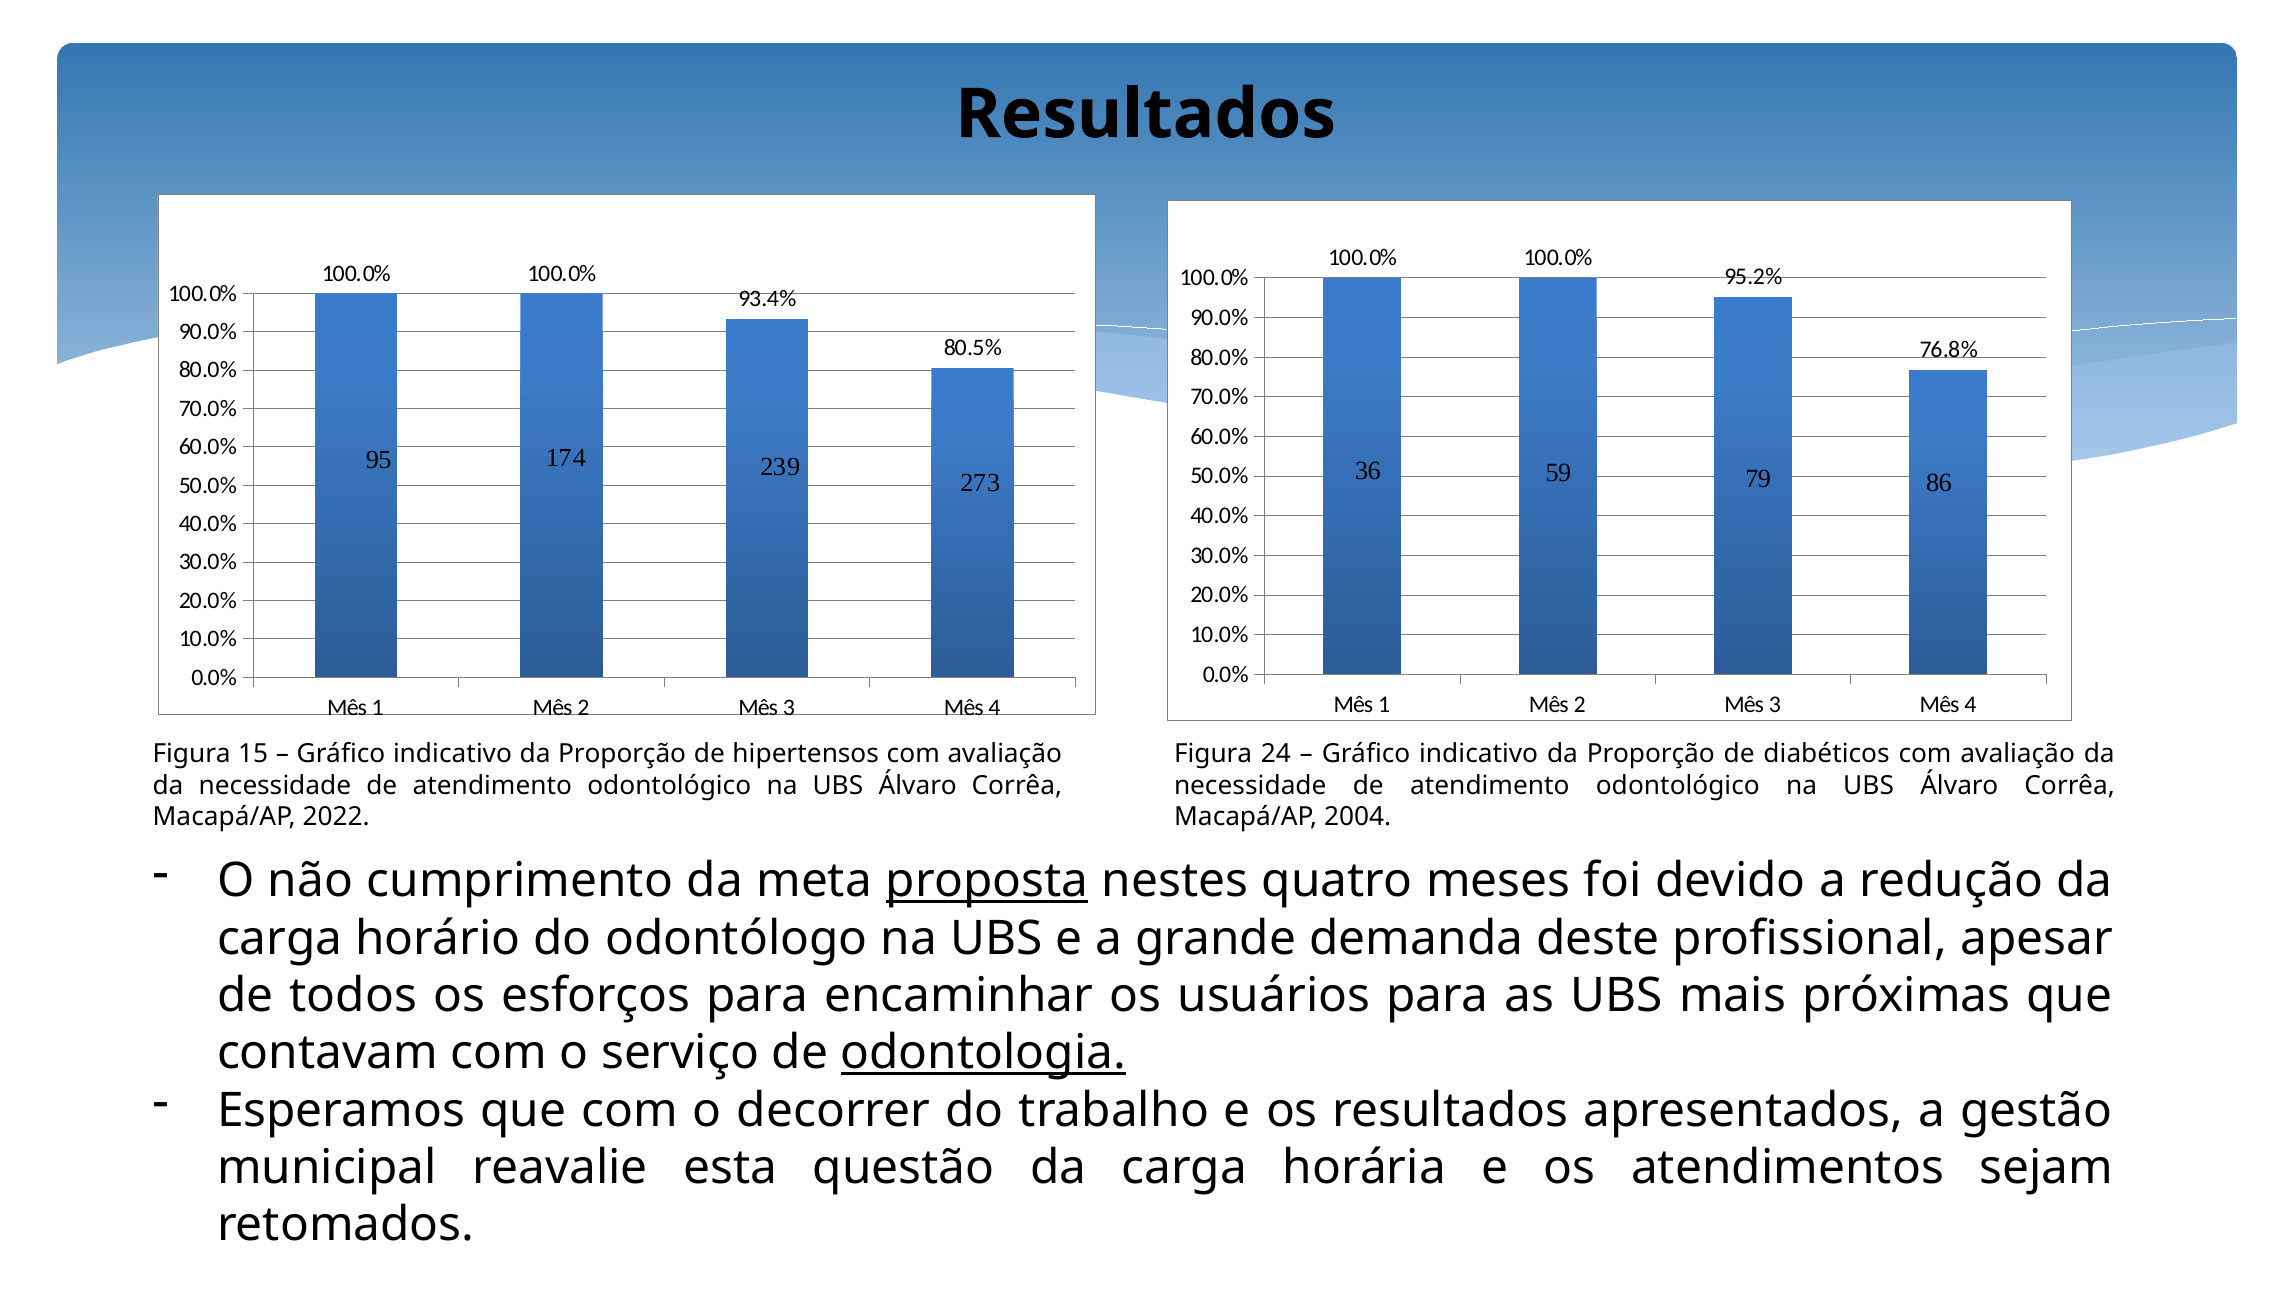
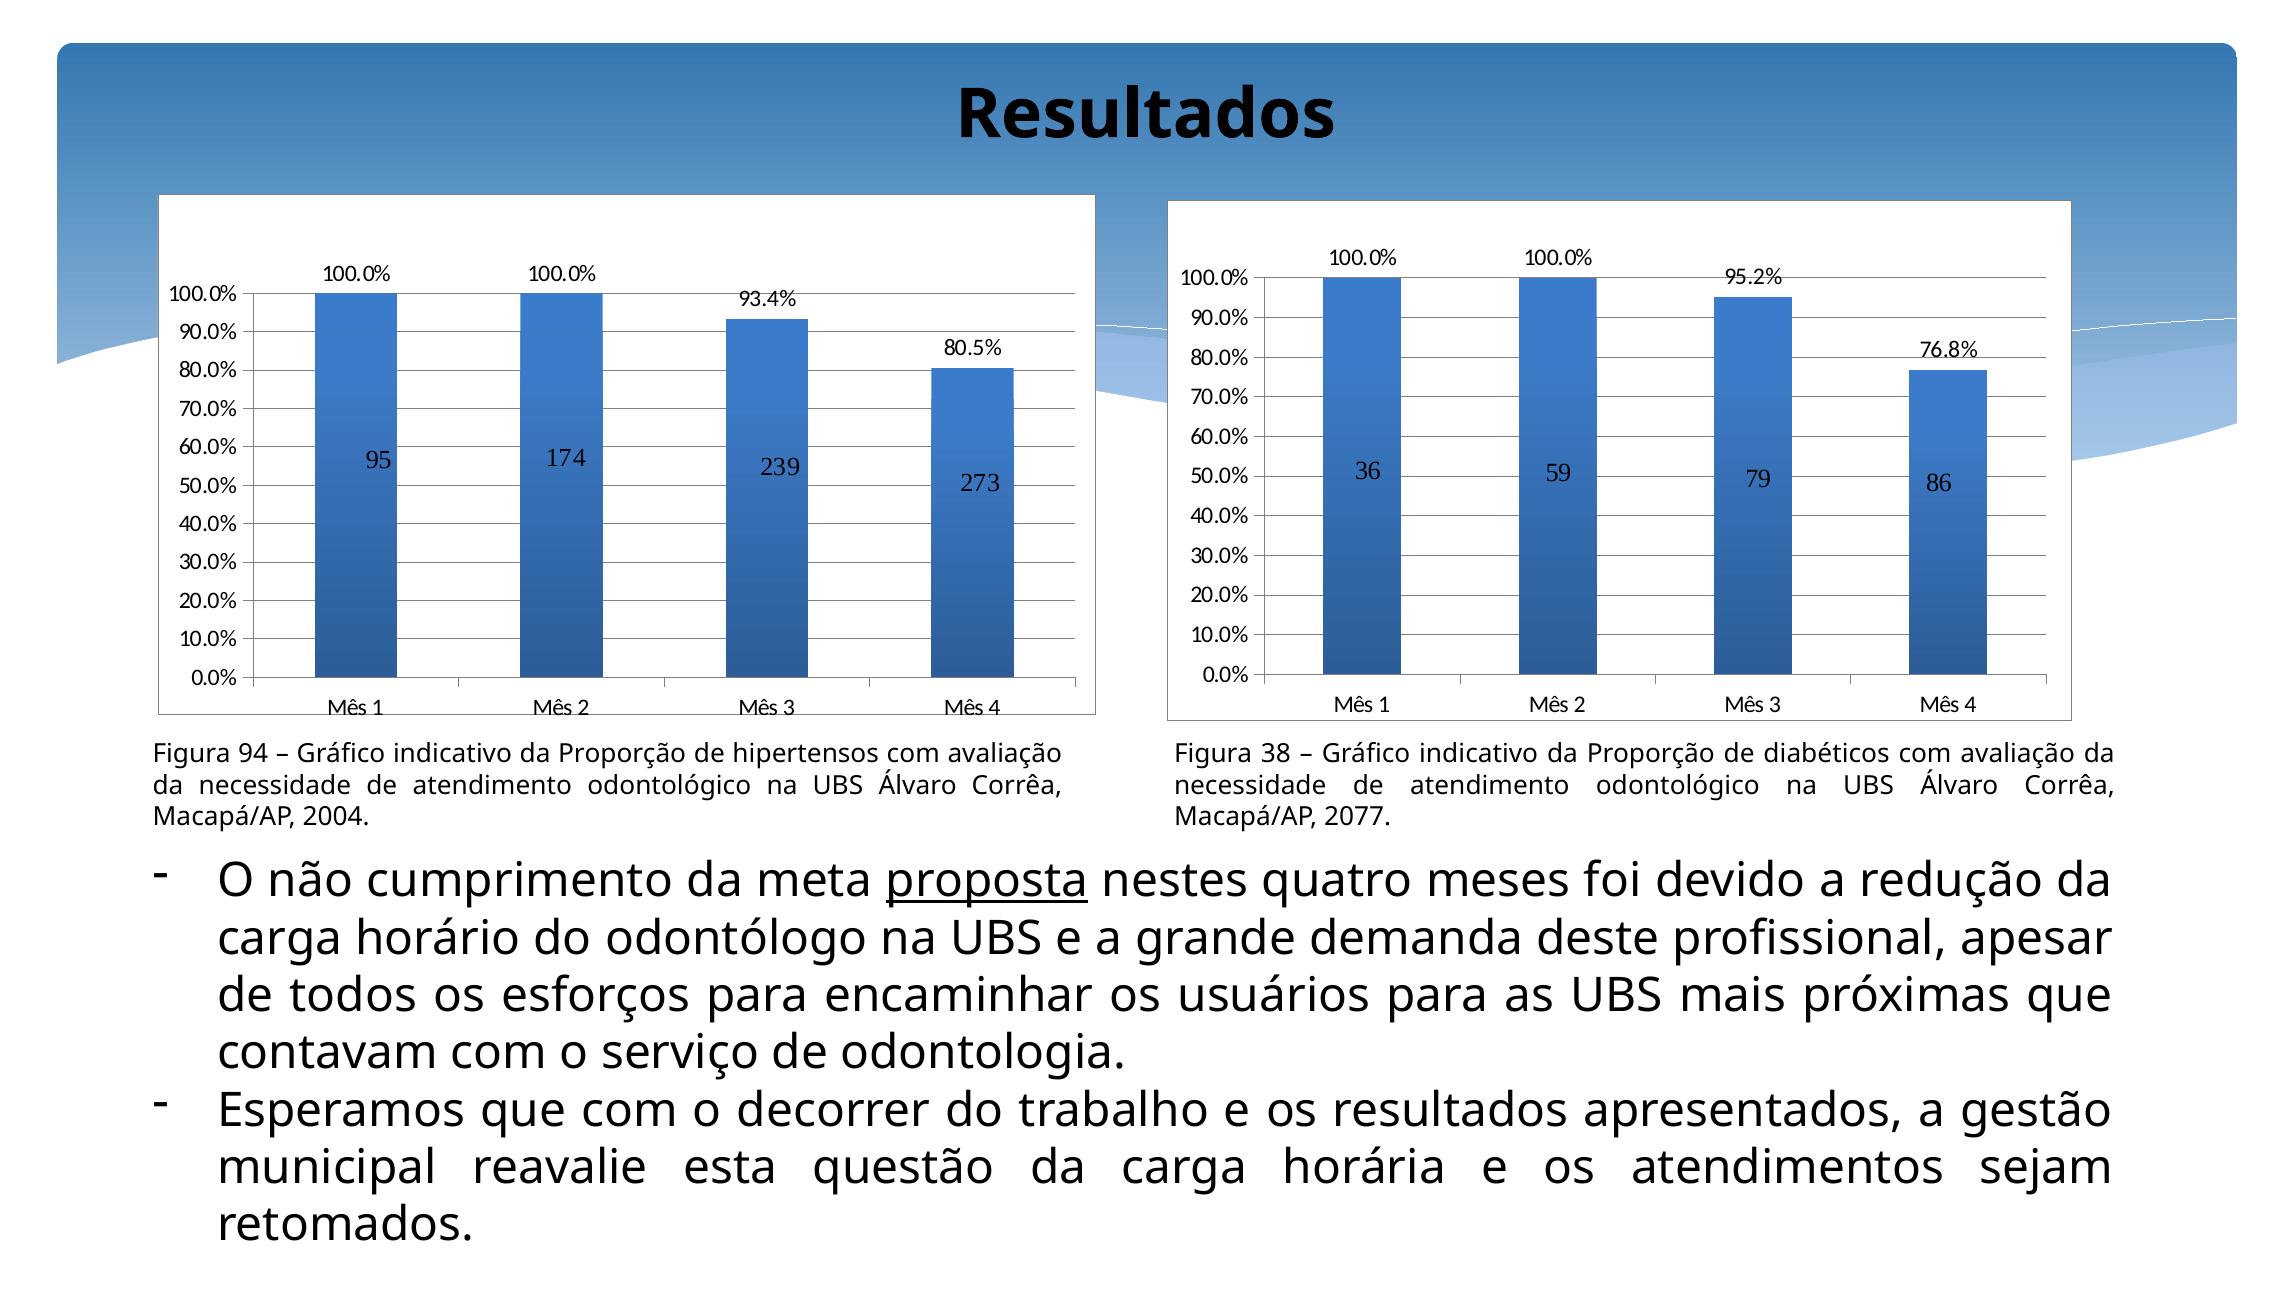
15: 15 -> 94
24: 24 -> 38
2022: 2022 -> 2004
2004: 2004 -> 2077
odontologia underline: present -> none
